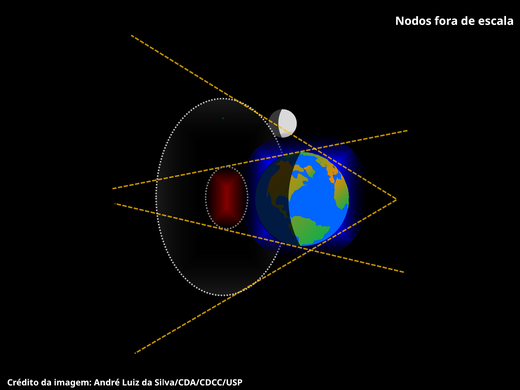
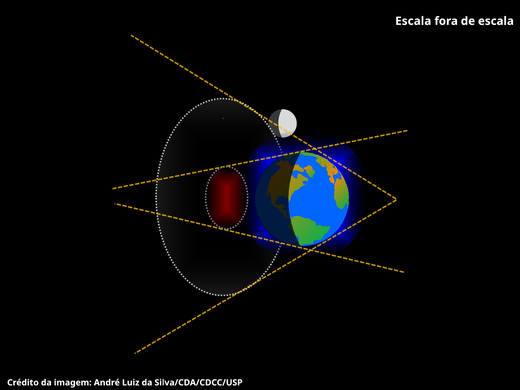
Nodos at (413, 21): Nodos -> Escala
